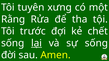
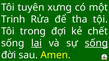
Rằng: Rằng -> Trinh
trước: trước -> trong
sống at (96, 43) underline: none -> present
